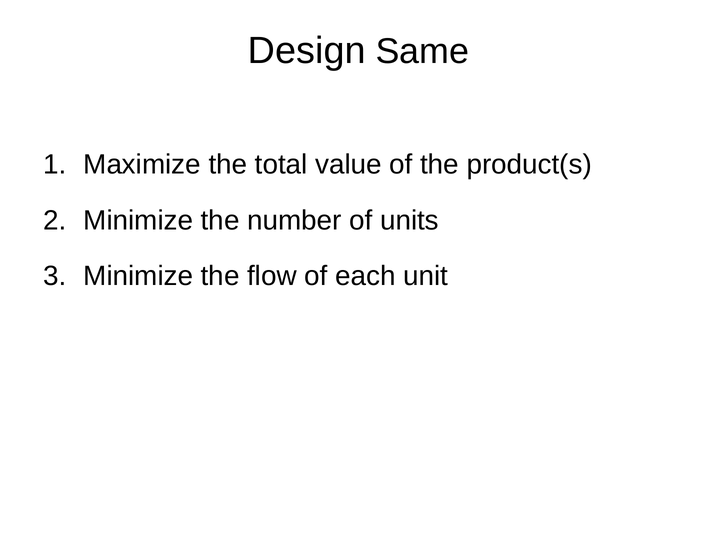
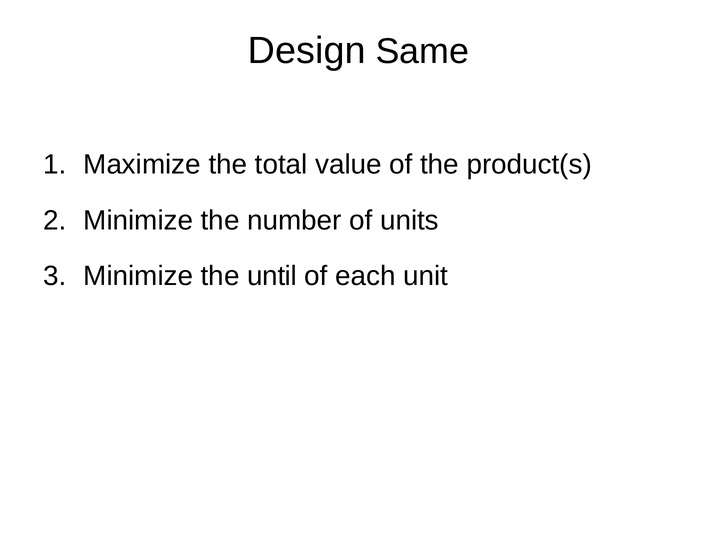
flow: flow -> until
